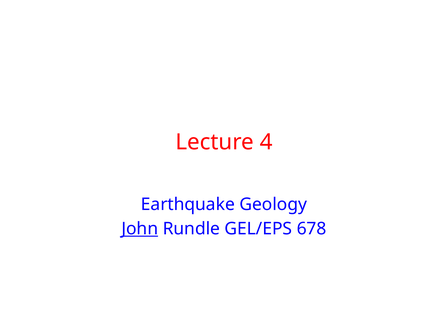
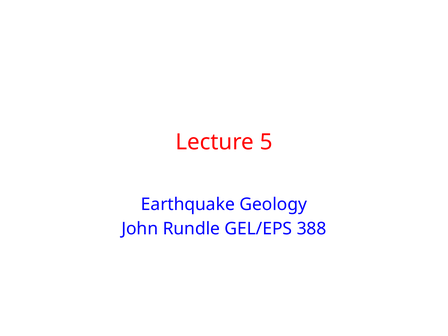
4: 4 -> 5
John underline: present -> none
678: 678 -> 388
